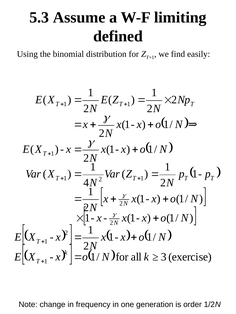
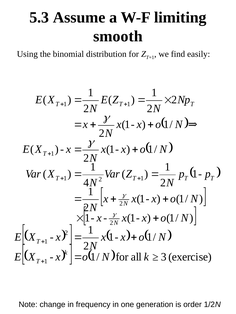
defined: defined -> smooth
